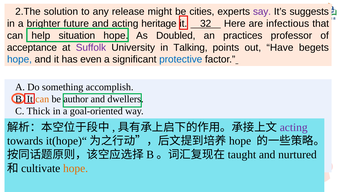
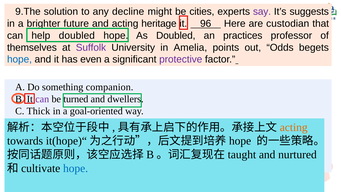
2.The: 2.The -> 9.The
release: release -> decline
32: 32 -> 96
infectious: infectious -> custodian
help situation: situation -> doubled
acceptance: acceptance -> themselves
Talking: Talking -> Amelia
out Have: Have -> Odds
protective colour: blue -> purple
accomplish: accomplish -> companion
can at (42, 99) colour: orange -> purple
author: author -> turned
acting at (294, 127) colour: purple -> orange
hope at (76, 168) colour: orange -> blue
